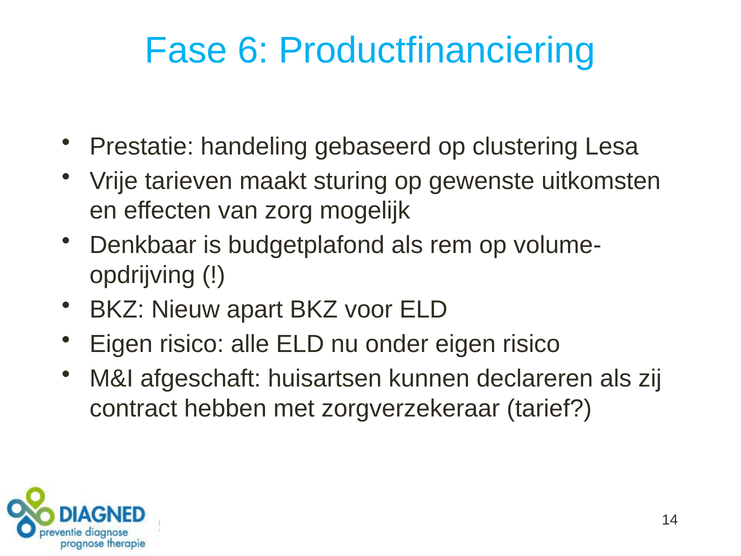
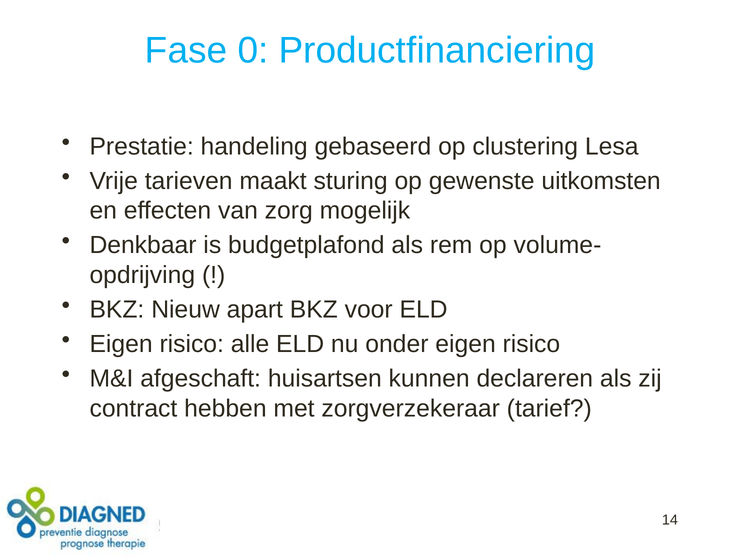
6: 6 -> 0
